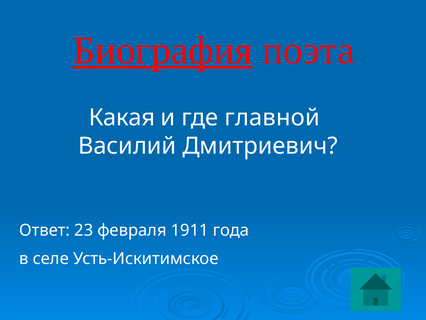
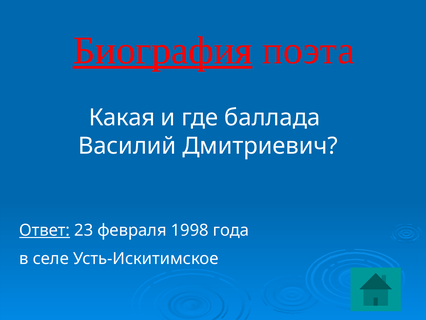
главной: главной -> баллада
Ответ underline: none -> present
1911: 1911 -> 1998
